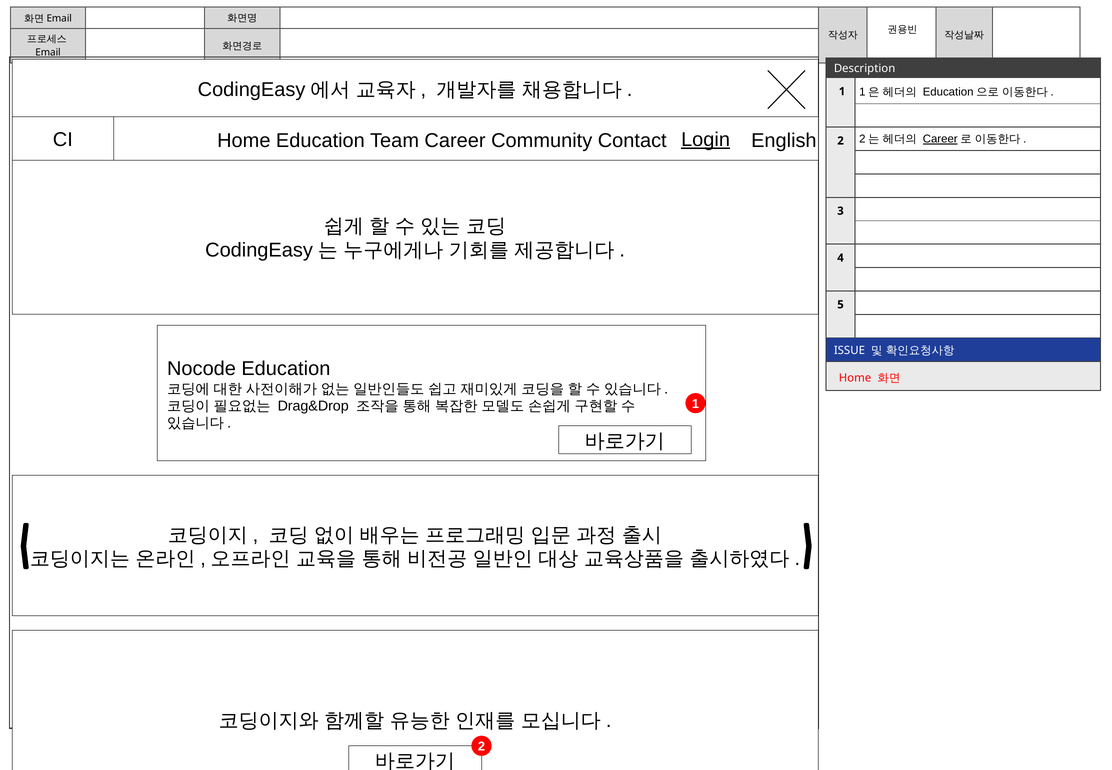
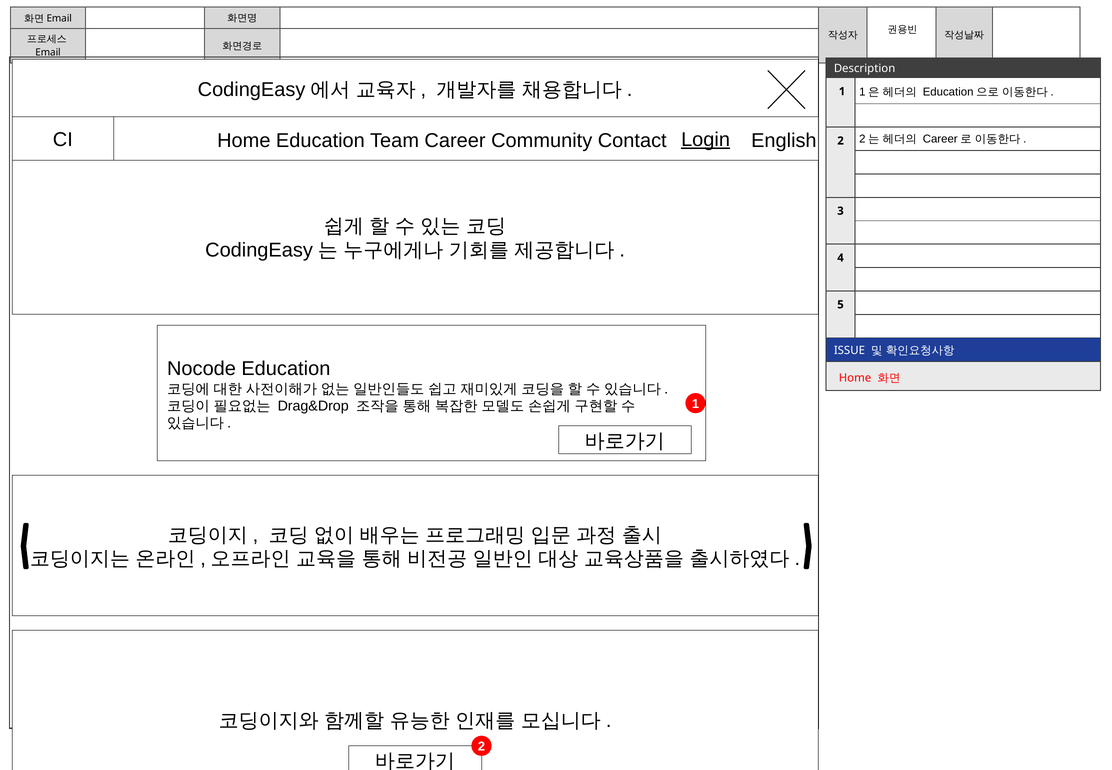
Career at (940, 139) underline: present -> none
